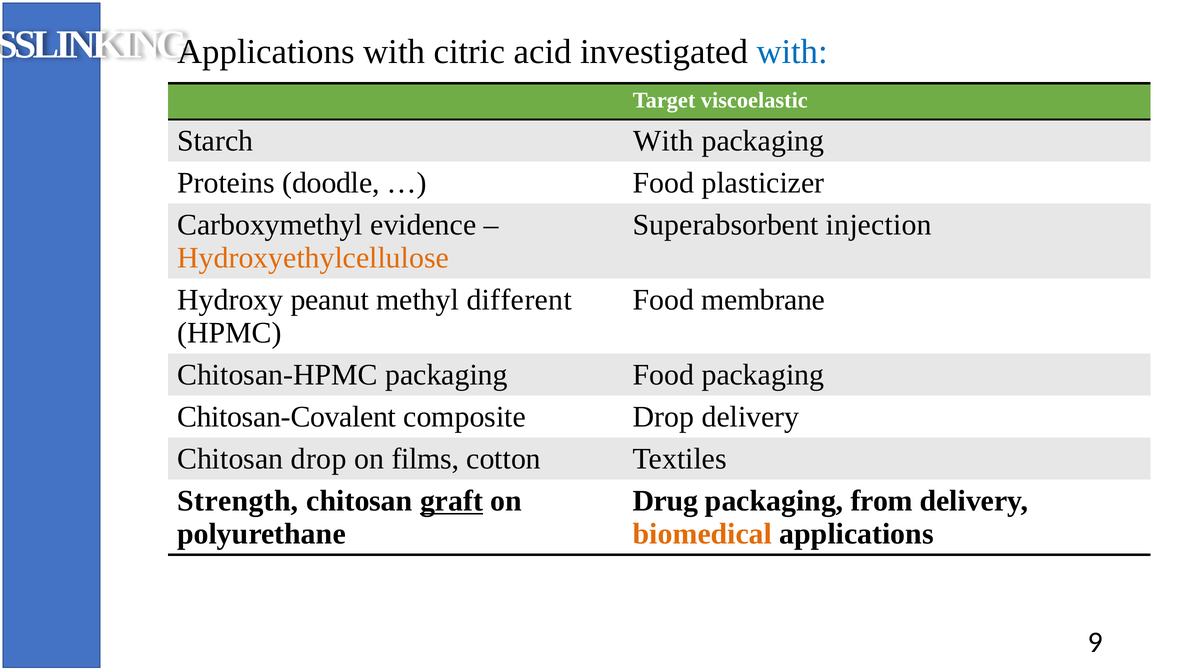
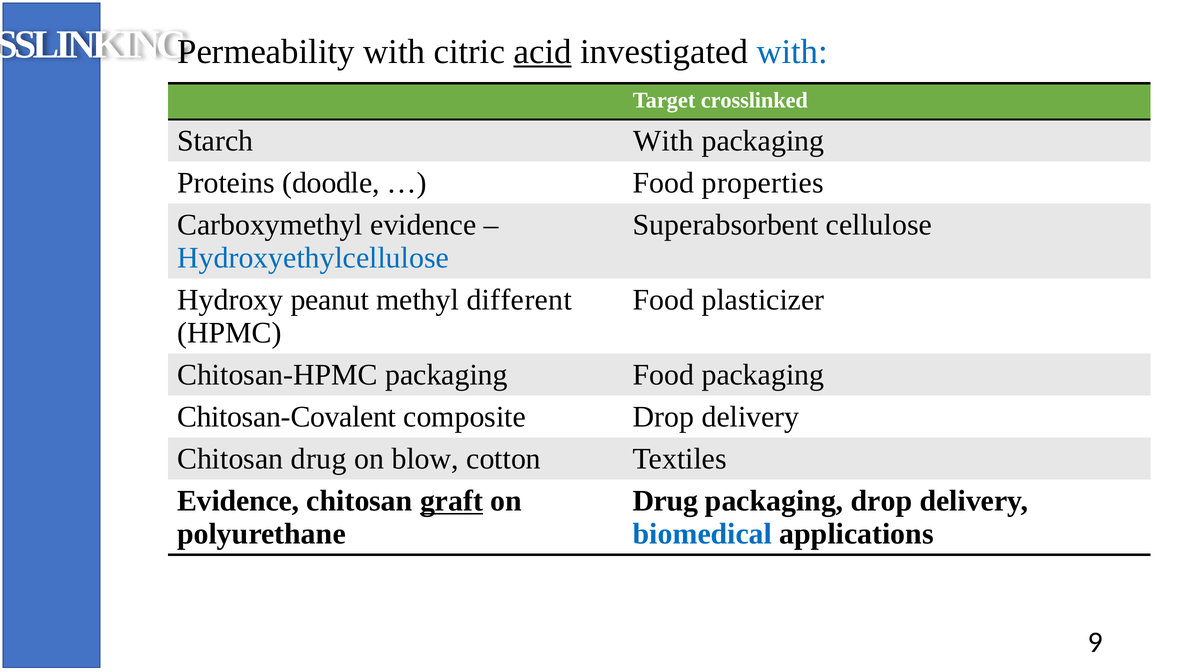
Applications at (266, 52): Applications -> Permeability
acid underline: none -> present
viscoelastic: viscoelastic -> crosslinked
plasticizer: plasticizer -> properties
injection: injection -> cellulose
Hydroxyethylcellulose colour: orange -> blue
membrane: membrane -> plasticizer
Chitosan drop: drop -> drug
films: films -> blow
Strength at (238, 501): Strength -> Evidence
packaging from: from -> drop
biomedical colour: orange -> blue
